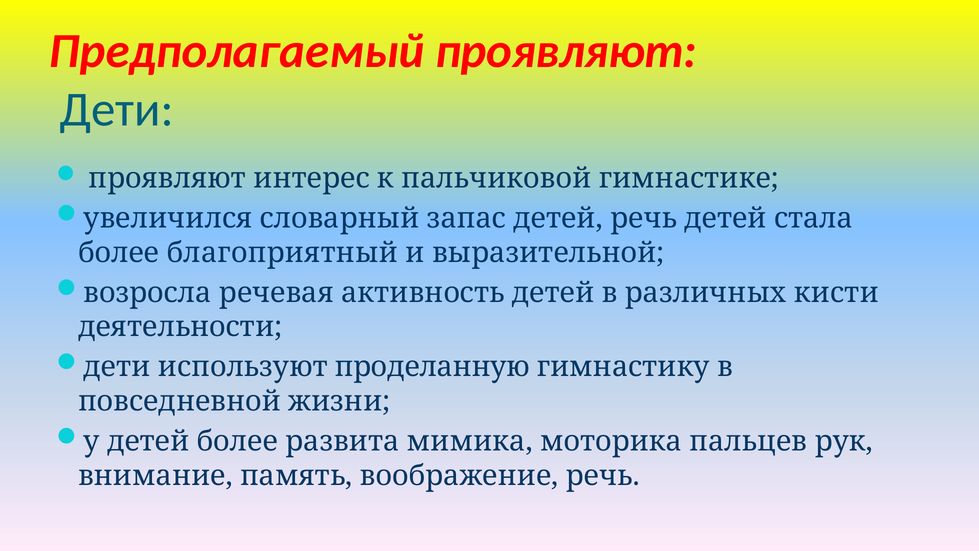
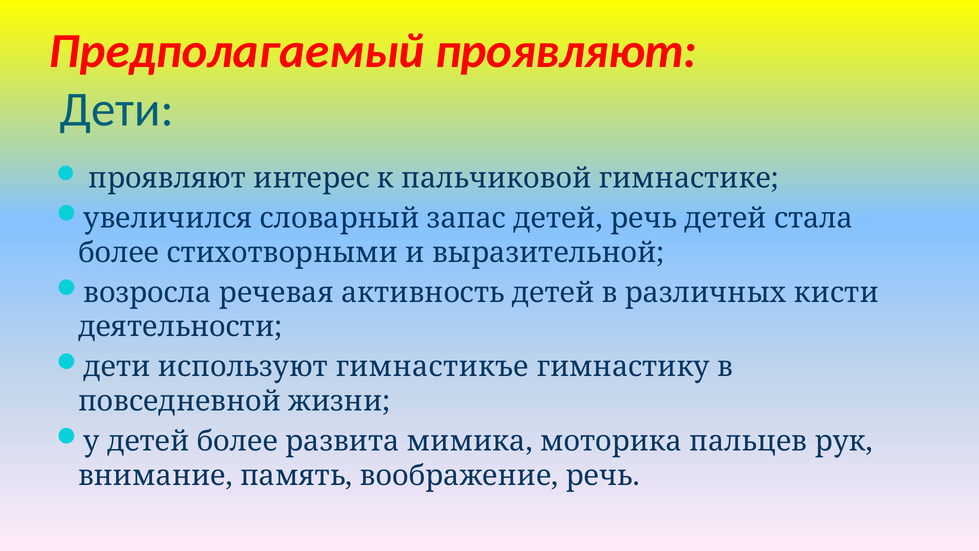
благоприятный: благоприятный -> стихотворными
проделанную: проделанную -> гимнастикъе
